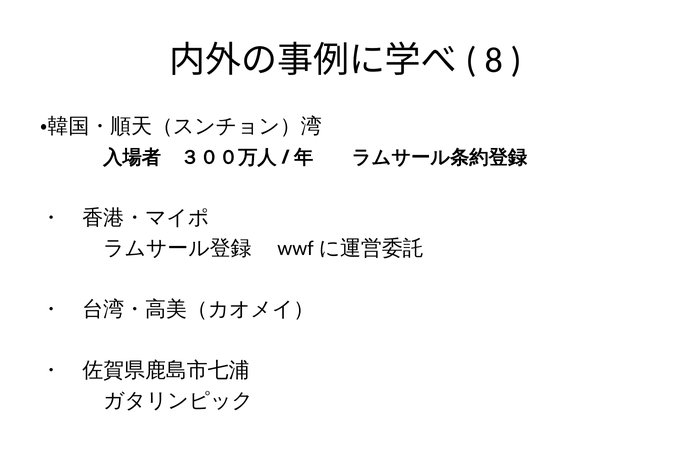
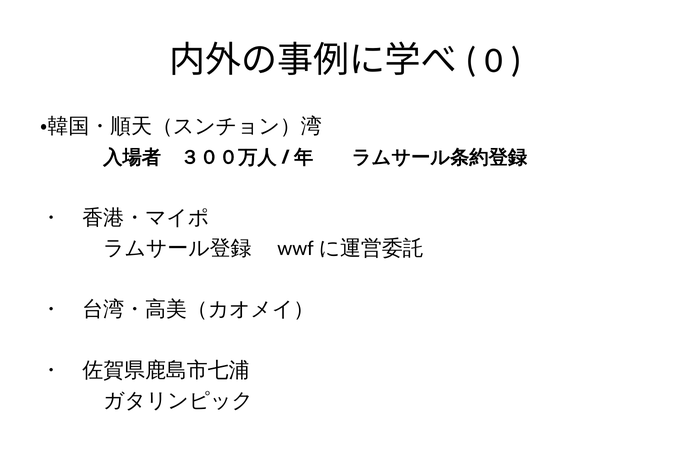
8: 8 -> 0
